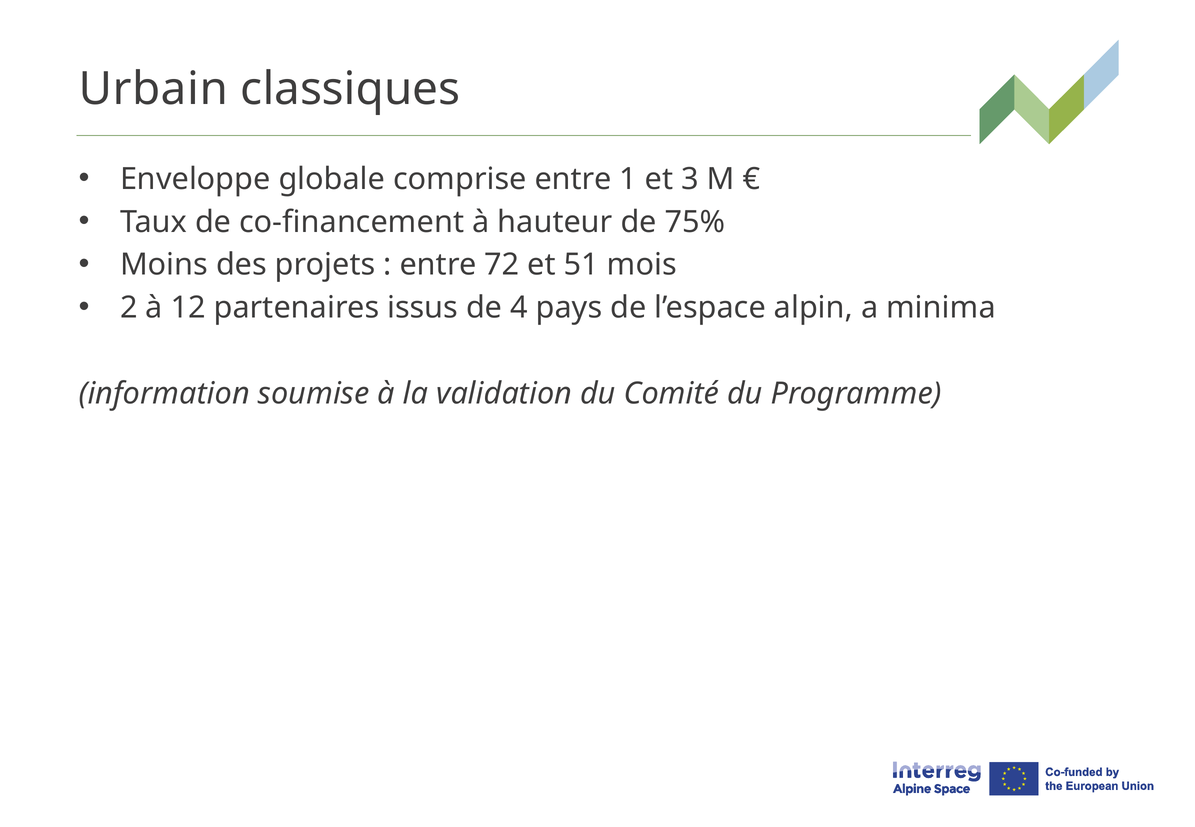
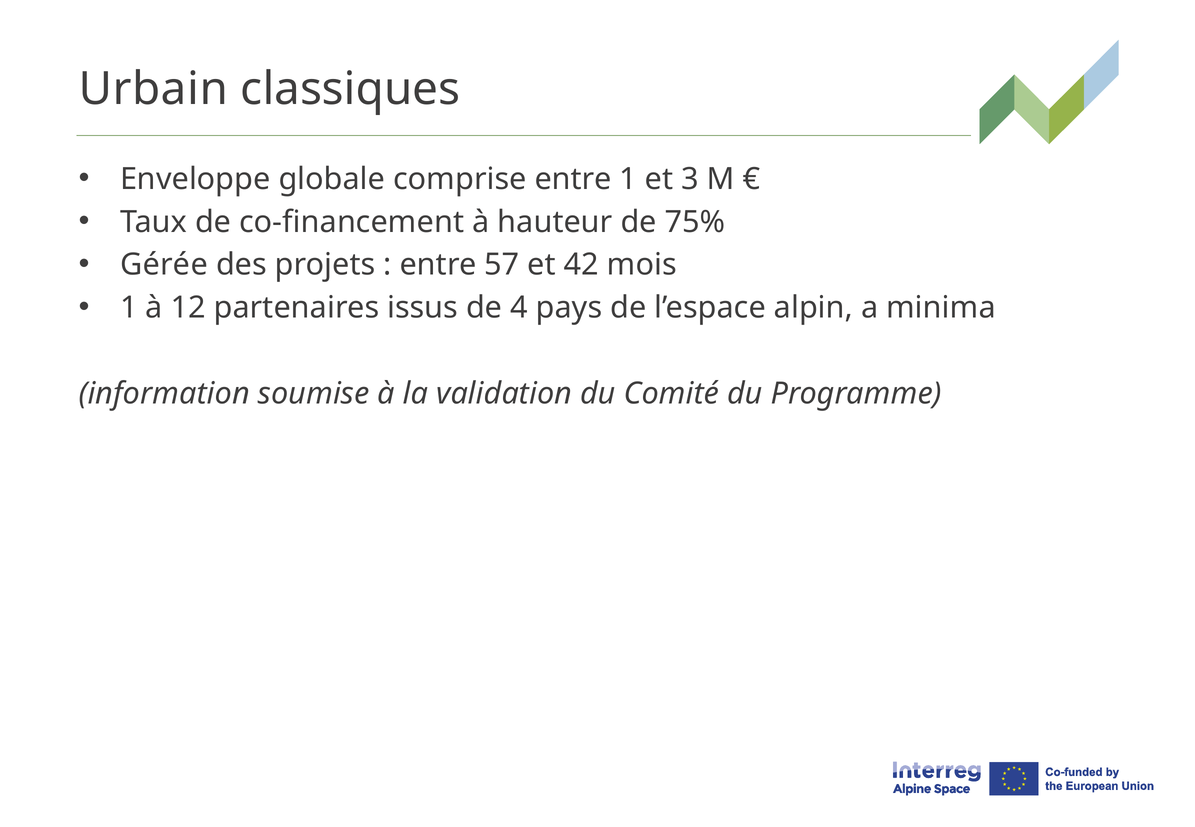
Moins: Moins -> Gérée
72: 72 -> 57
51: 51 -> 42
2 at (129, 308): 2 -> 1
